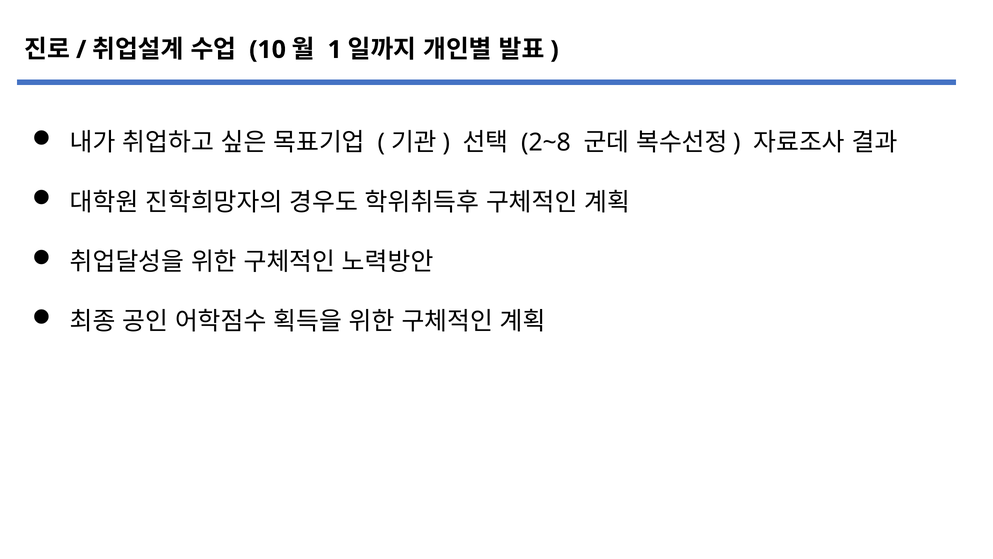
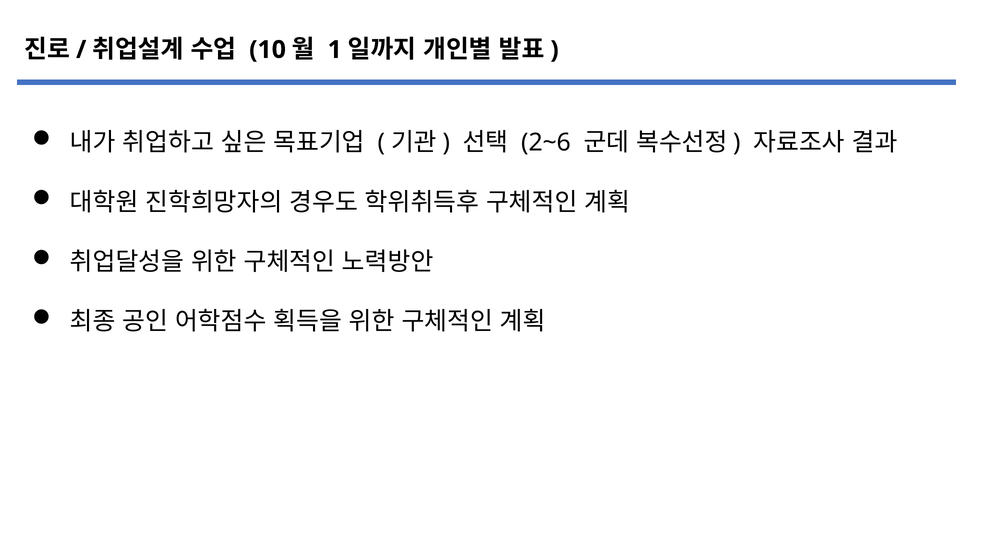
2~8: 2~8 -> 2~6
